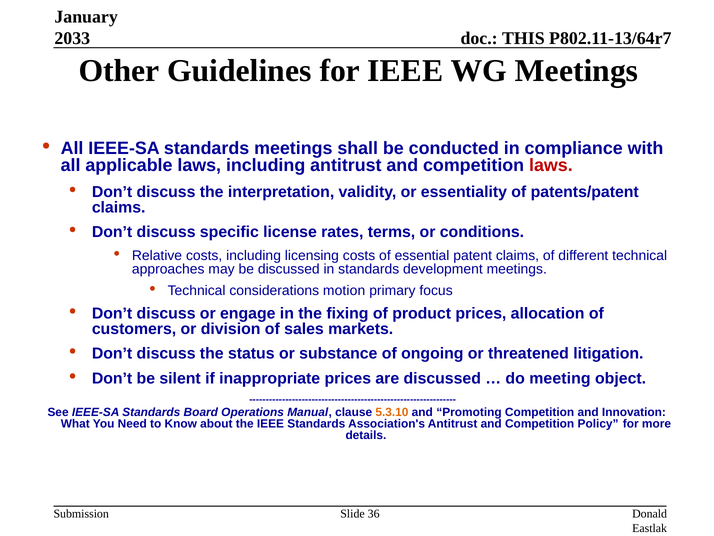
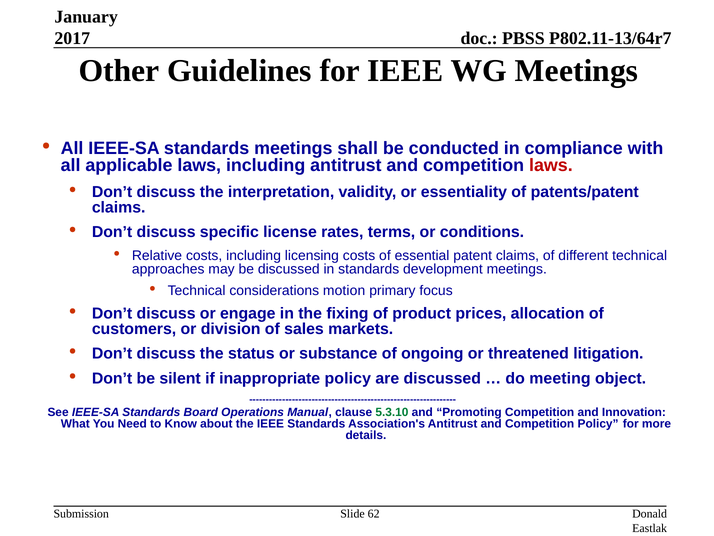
2033: 2033 -> 2017
THIS: THIS -> PBSS
inappropriate prices: prices -> policy
5.3.10 colour: orange -> green
36: 36 -> 62
